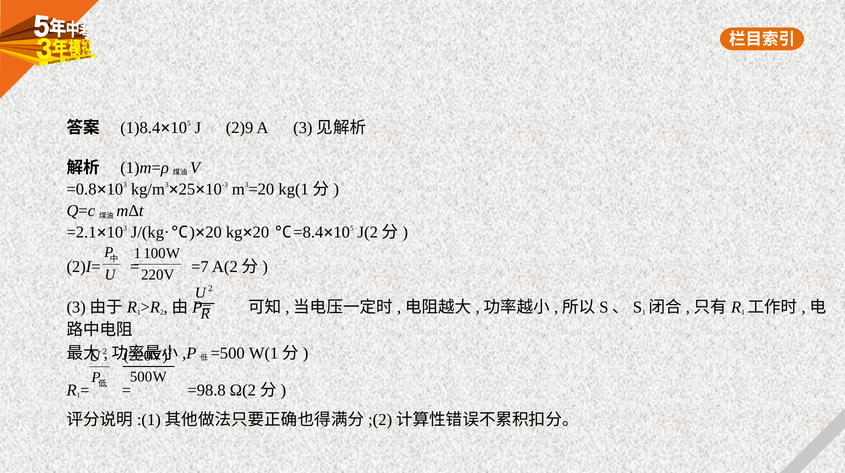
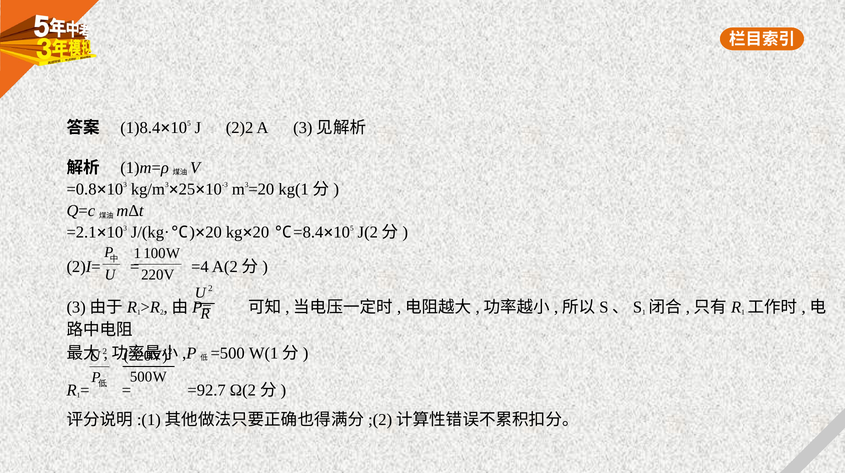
2)9: 2)9 -> 2)2
=7: =7 -> =4
=98.8: =98.8 -> =92.7
